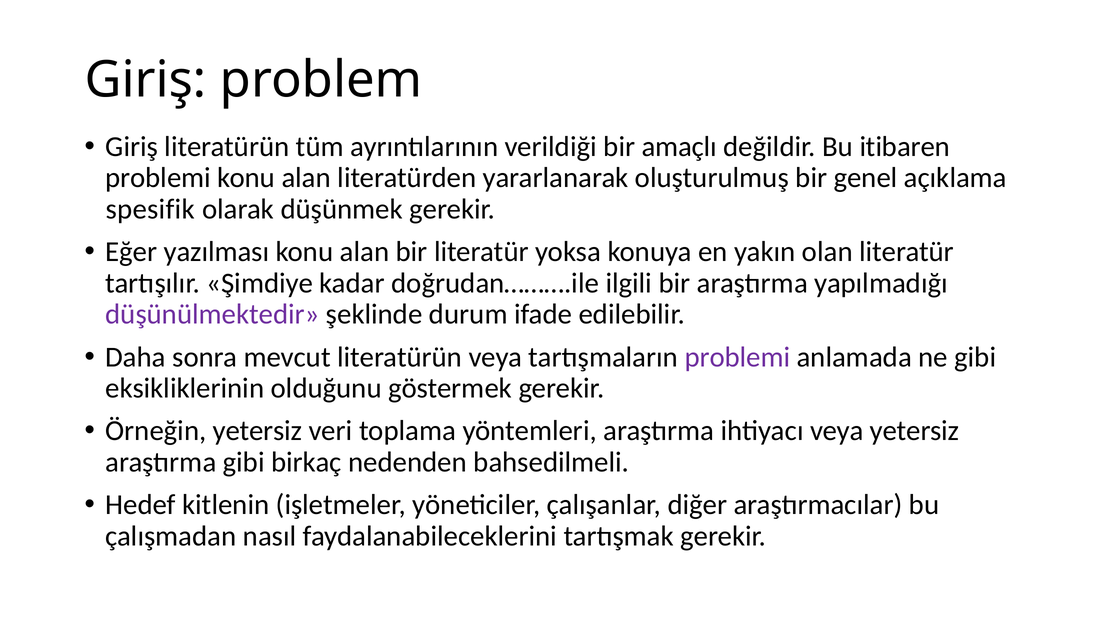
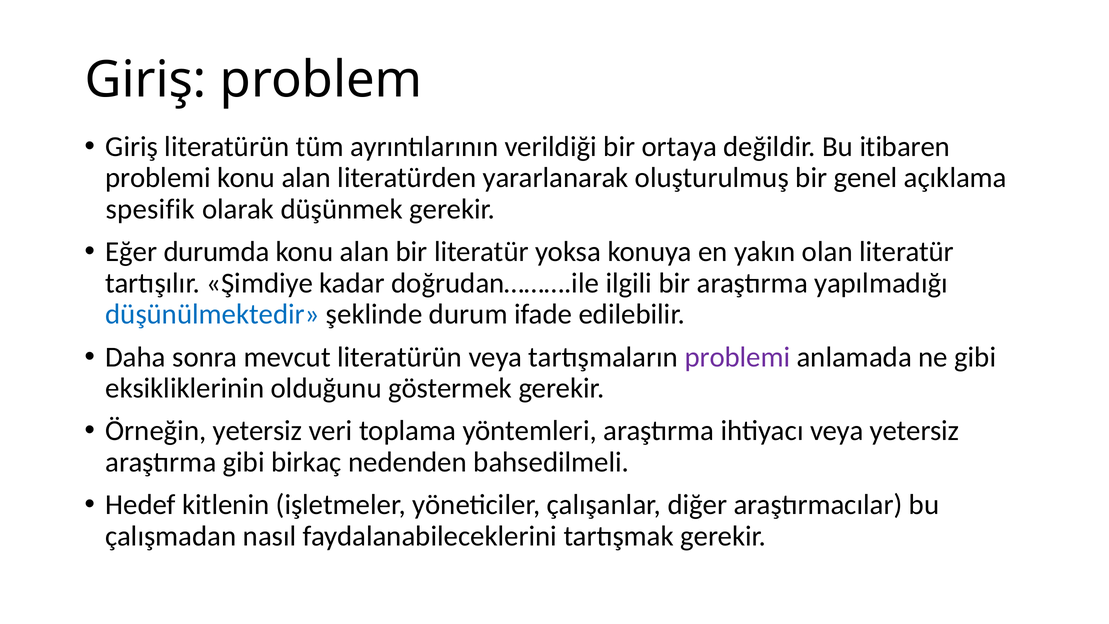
amaçlı: amaçlı -> ortaya
yazılması: yazılması -> durumda
düşünülmektedir colour: purple -> blue
